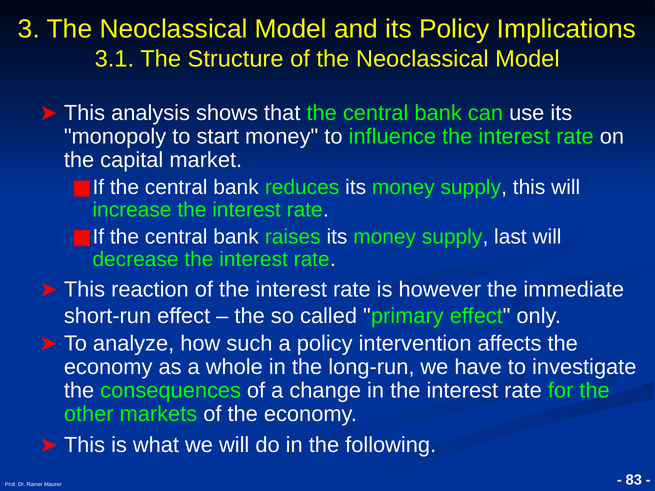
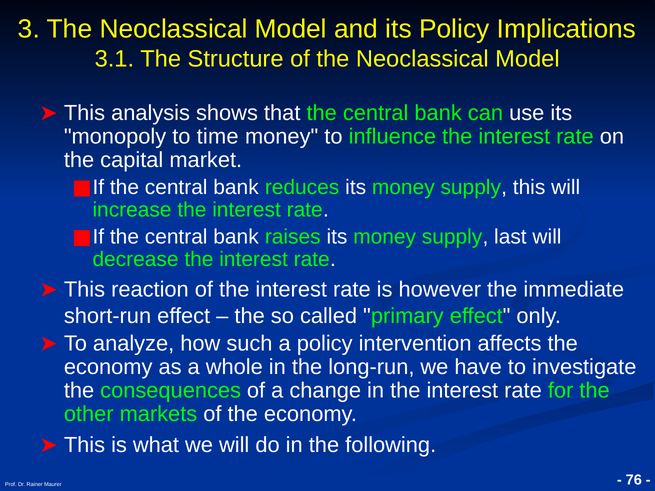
start: start -> time
83: 83 -> 76
